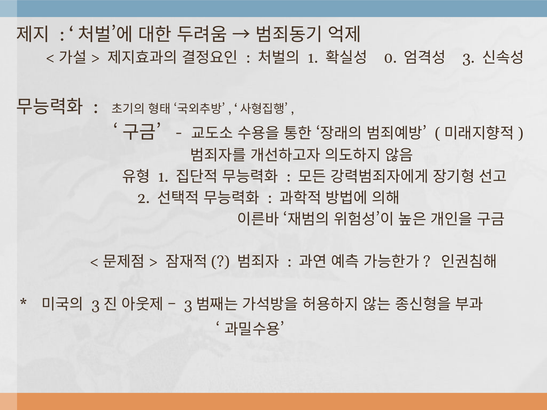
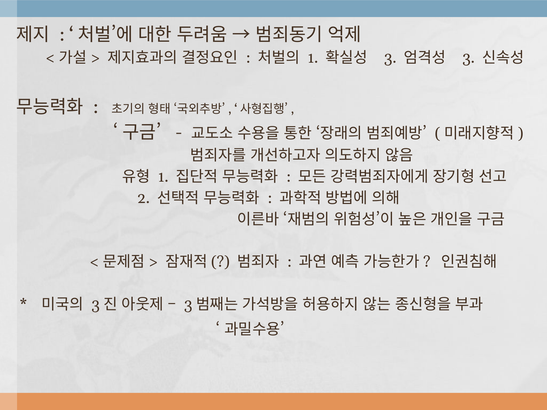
0 at (390, 58): 0 -> 3
